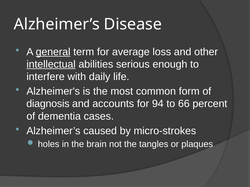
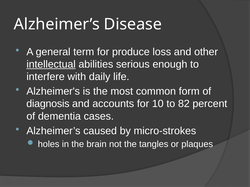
general underline: present -> none
average: average -> produce
94: 94 -> 10
66: 66 -> 82
